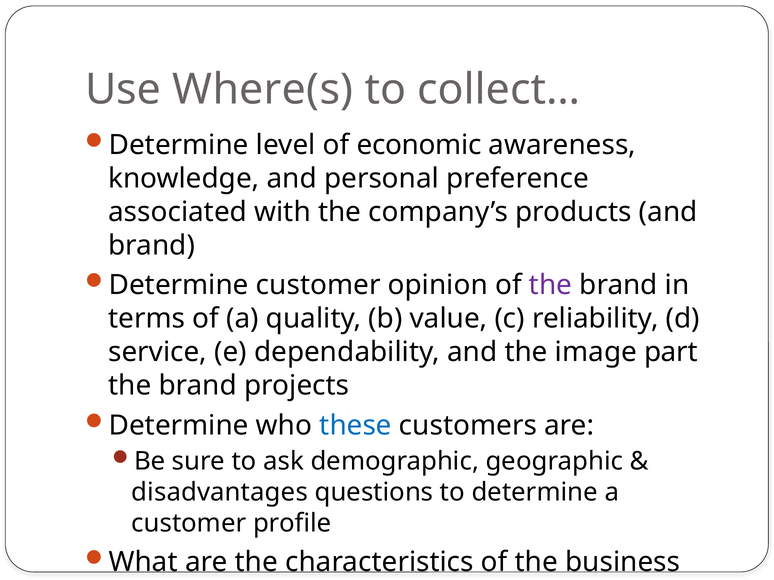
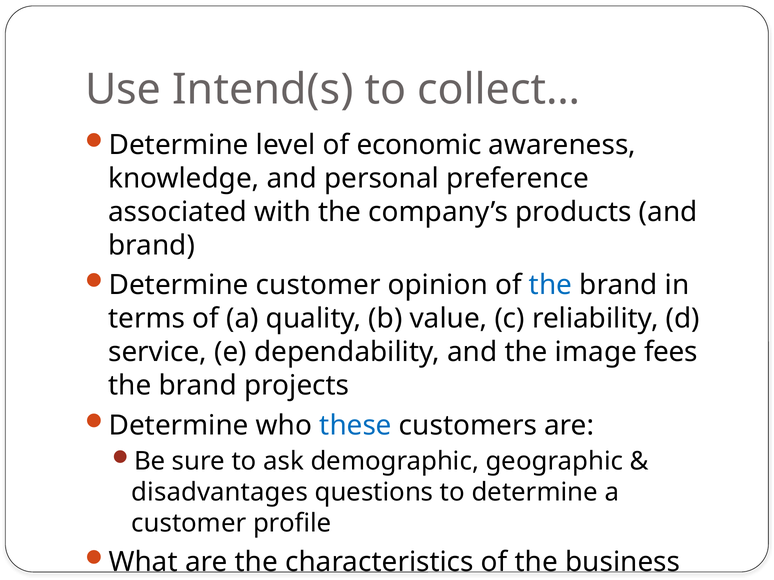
Where(s: Where(s -> Intend(s
the at (550, 285) colour: purple -> blue
part: part -> fees
